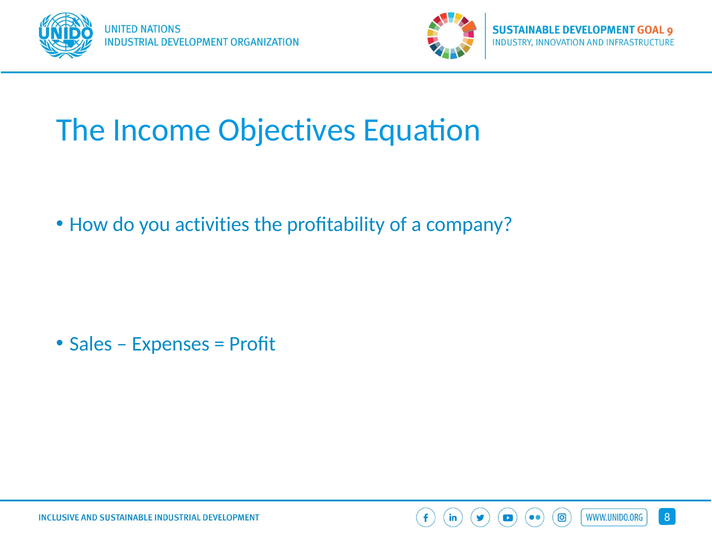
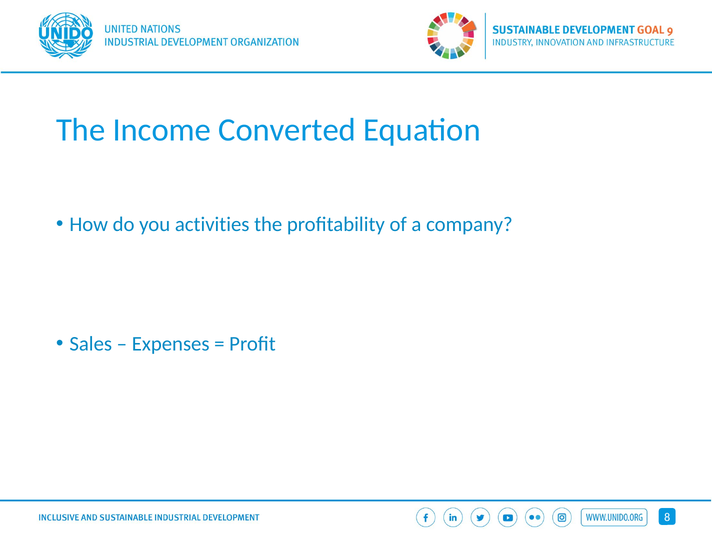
Objectives: Objectives -> Converted
